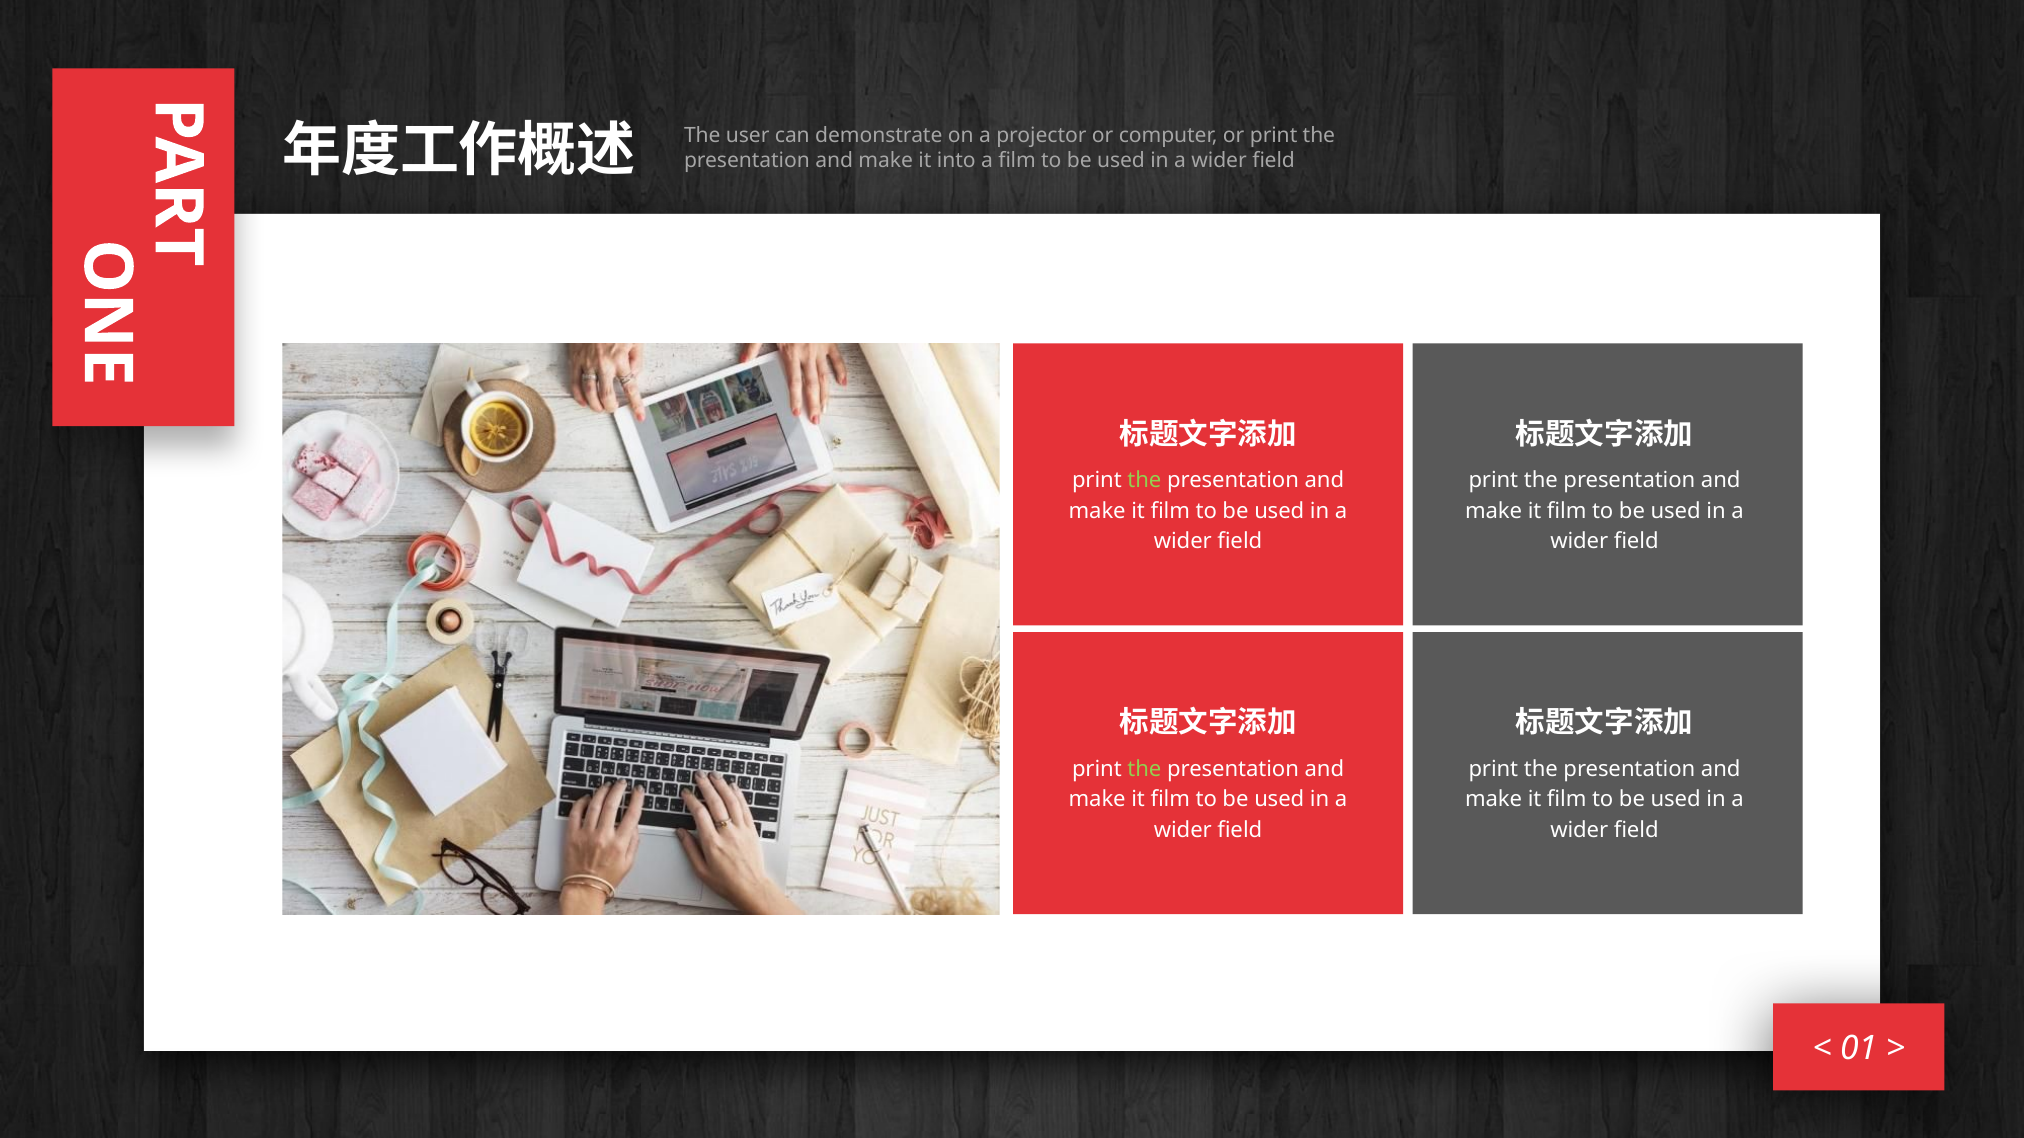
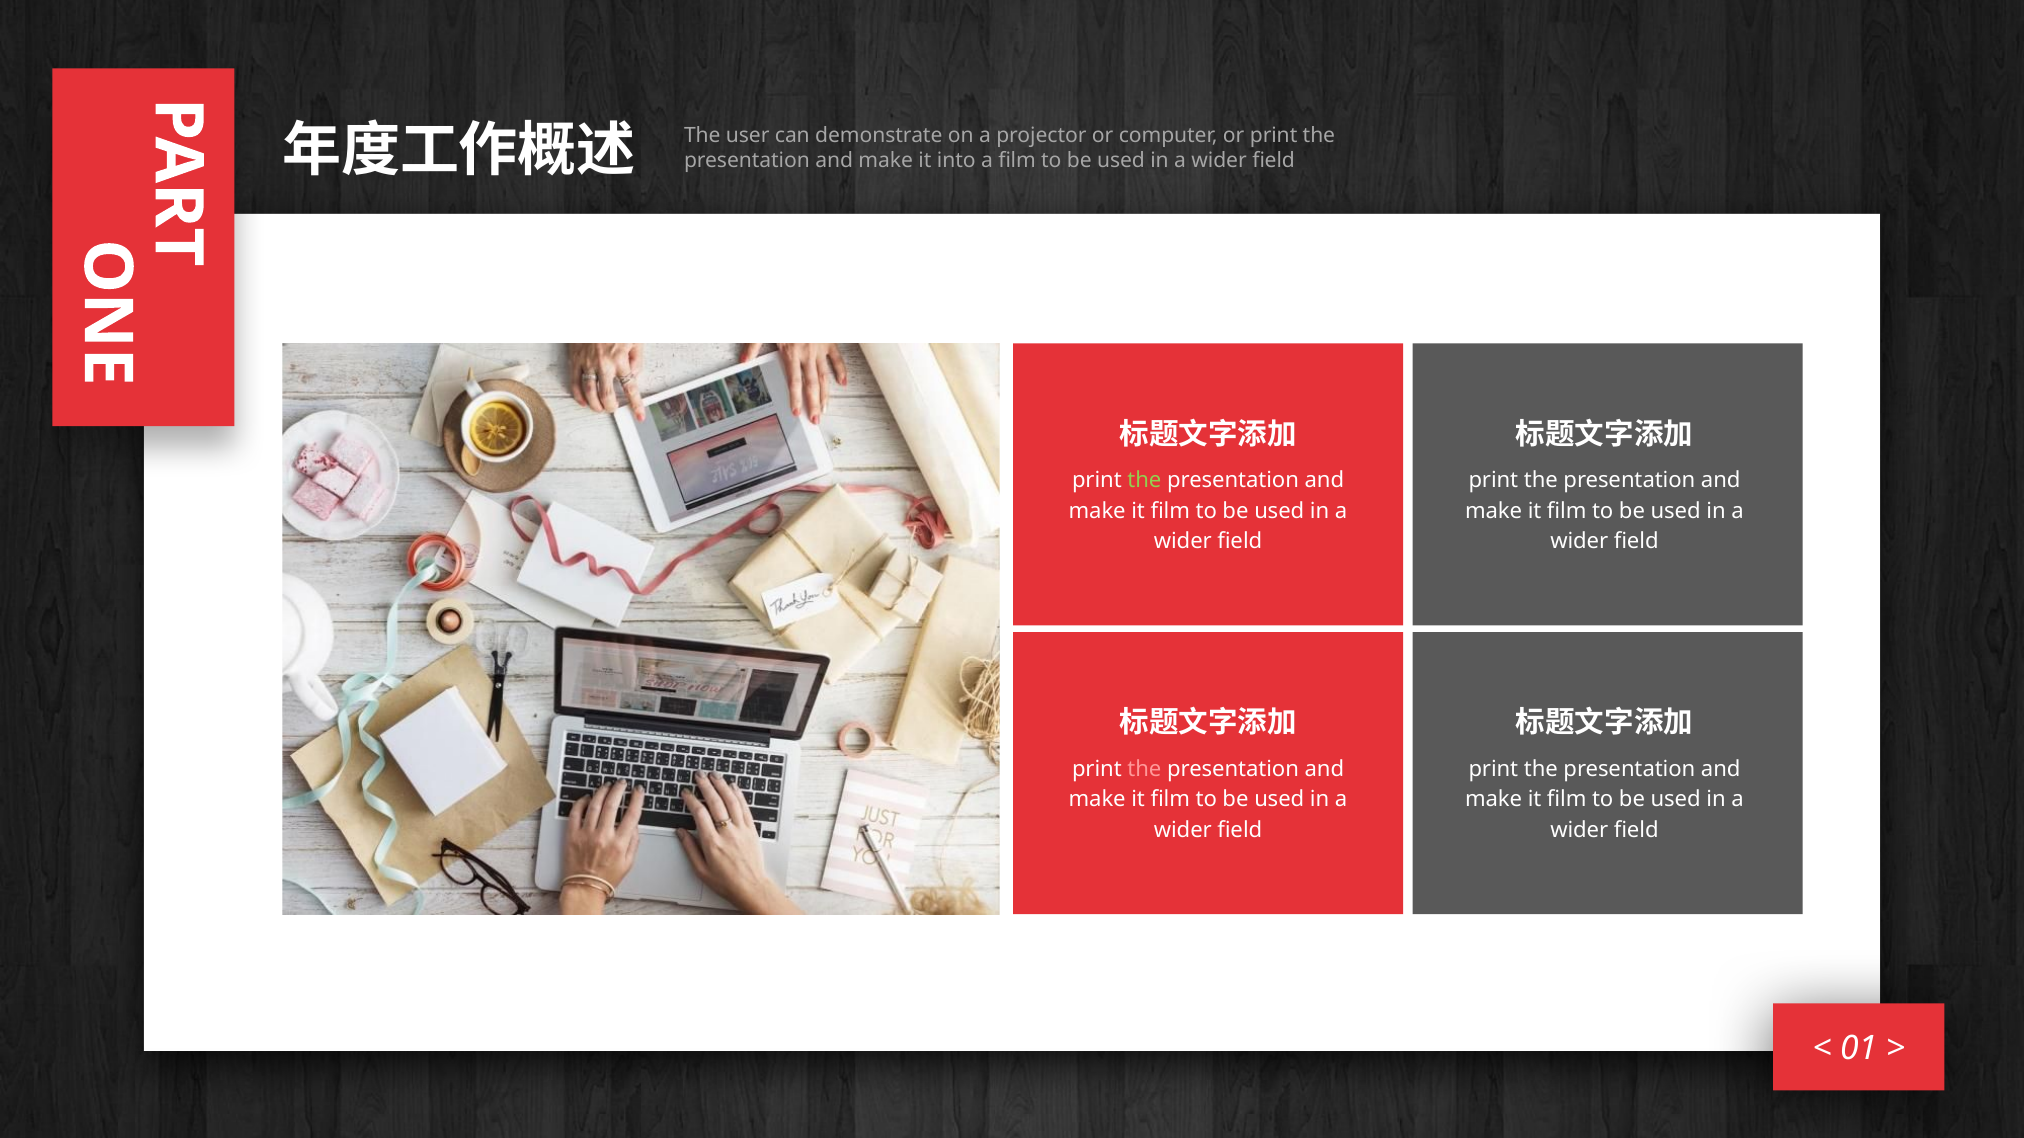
the at (1144, 770) colour: light green -> pink
